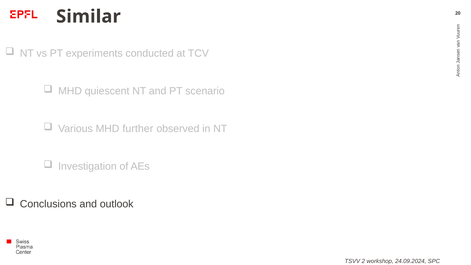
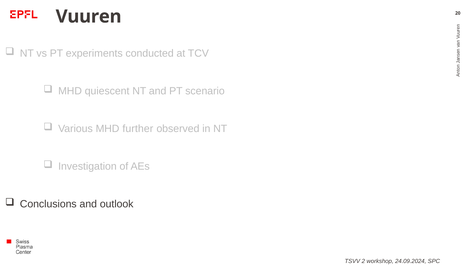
Similar: Similar -> Vuuren
